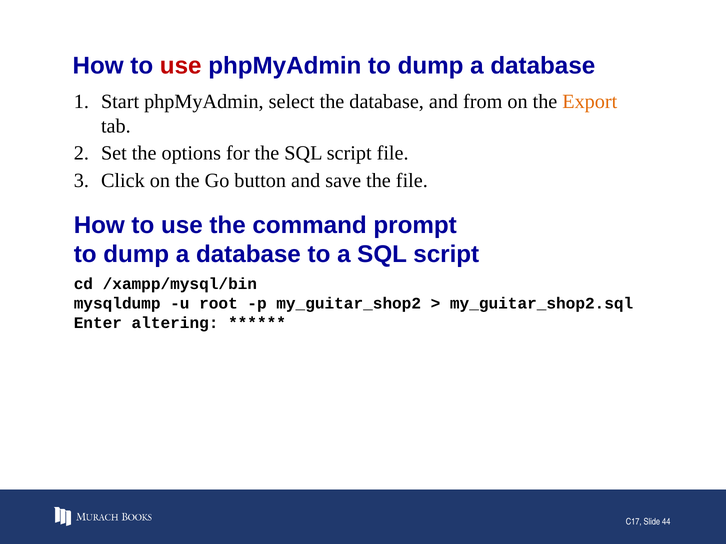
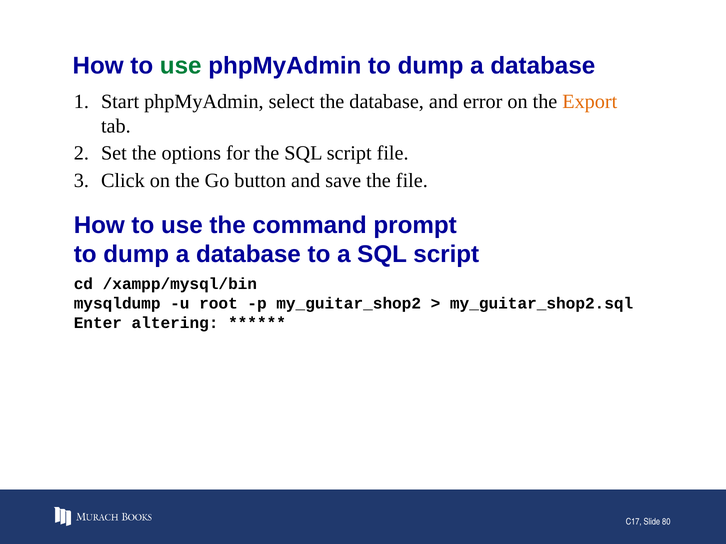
use at (181, 66) colour: red -> green
from: from -> error
44: 44 -> 80
